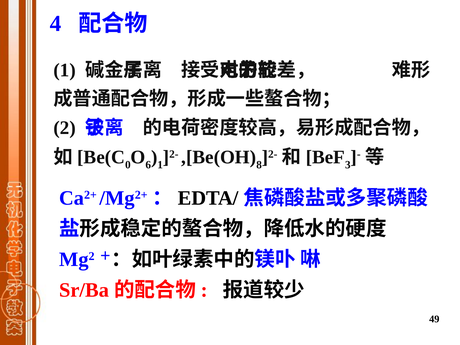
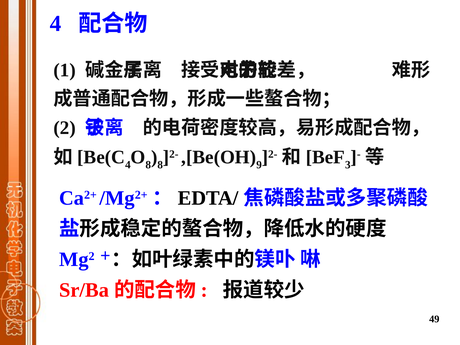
0 at (128, 165): 0 -> 4
6 at (148, 165): 6 -> 8
1 at (160, 165): 1 -> 8
8: 8 -> 9
